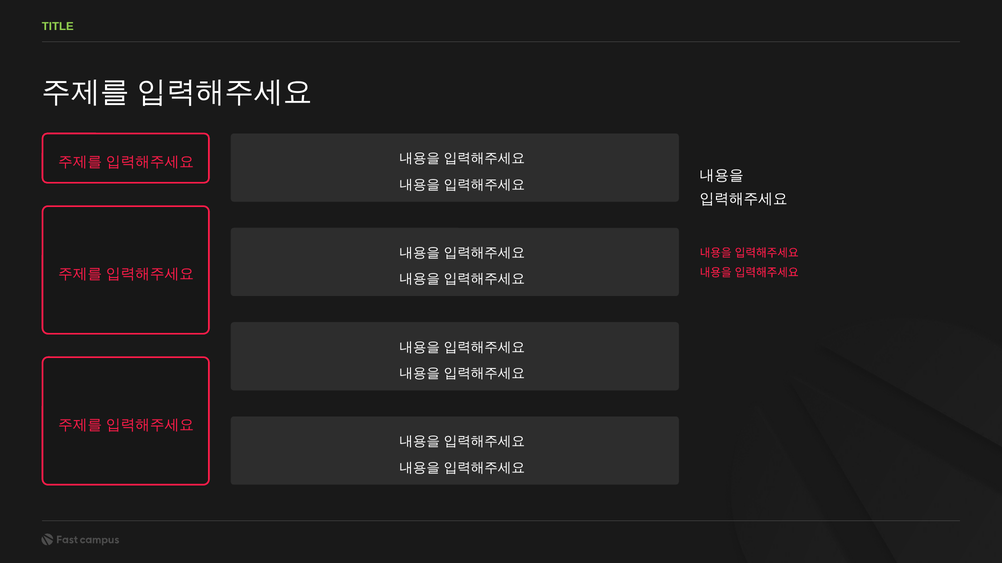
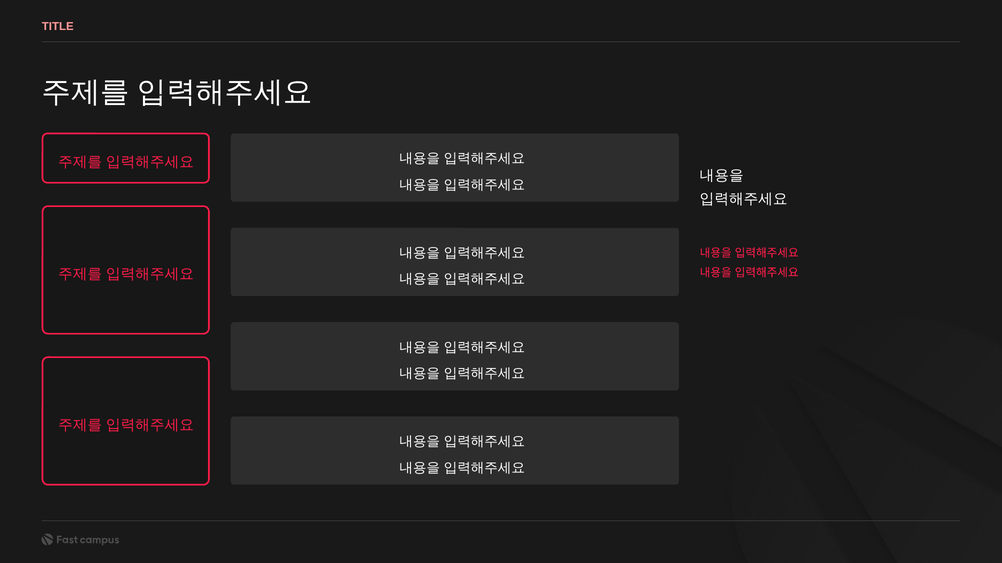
TITLE colour: light green -> pink
